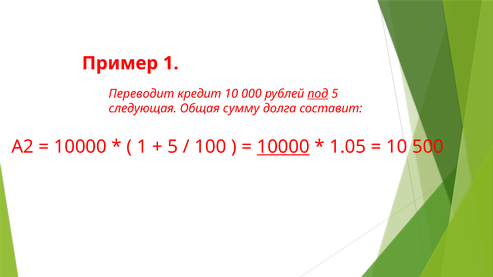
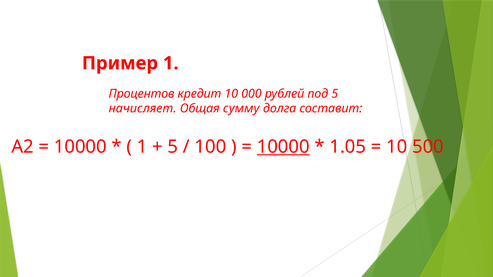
Переводит: Переводит -> Процентов
под underline: present -> none
следующая: следующая -> начисляет
